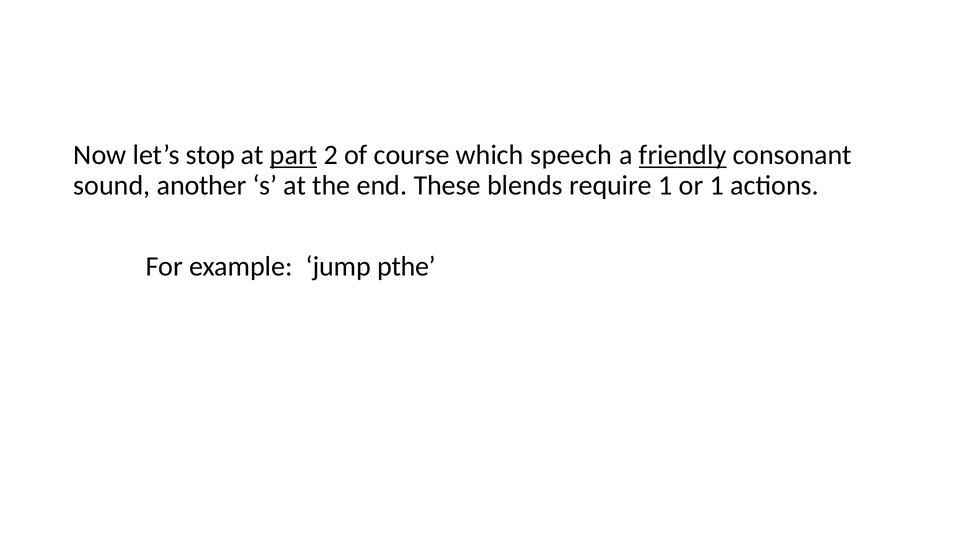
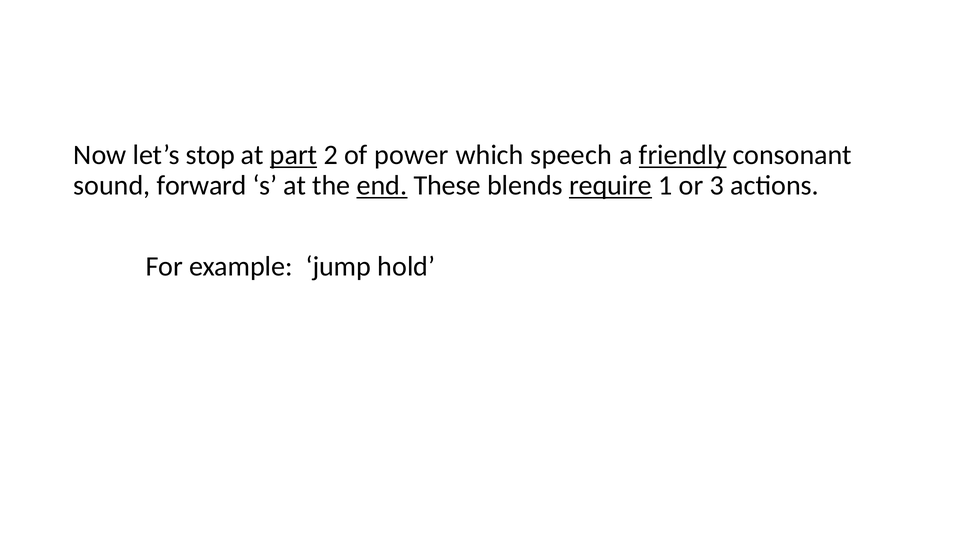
course: course -> power
another: another -> forward
end underline: none -> present
require underline: none -> present
or 1: 1 -> 3
pthe: pthe -> hold
